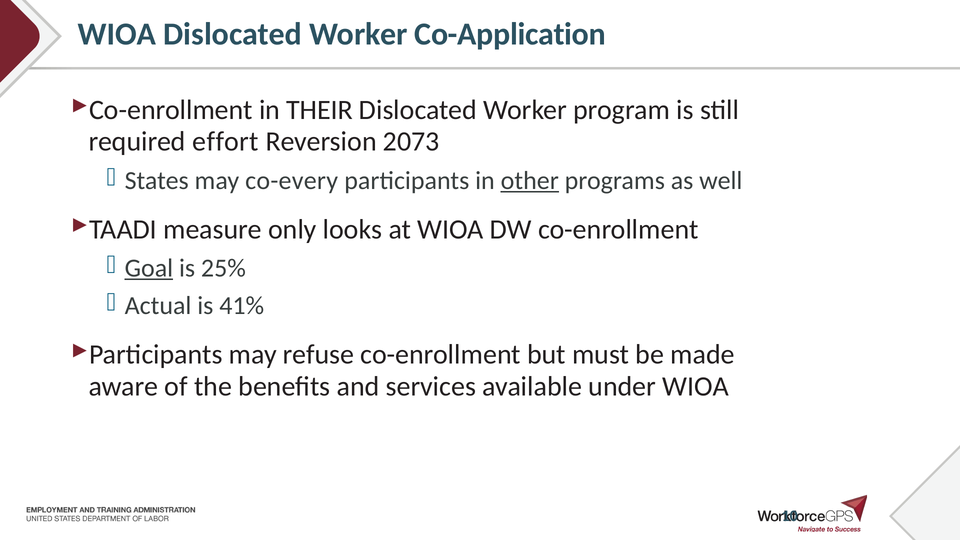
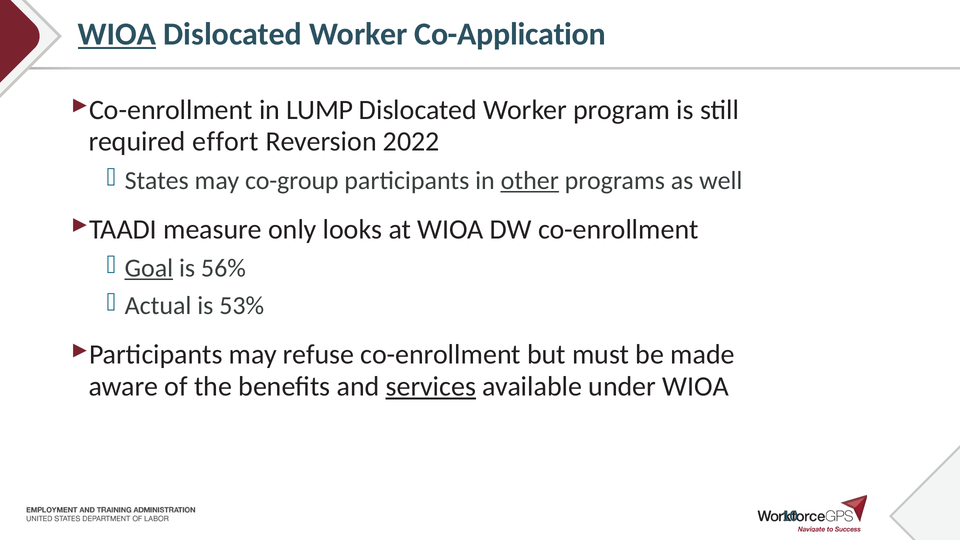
WIOA at (117, 34) underline: none -> present
THEIR: THEIR -> LUMP
2073: 2073 -> 2022
co-every: co-every -> co-group
25%: 25% -> 56%
41%: 41% -> 53%
services underline: none -> present
